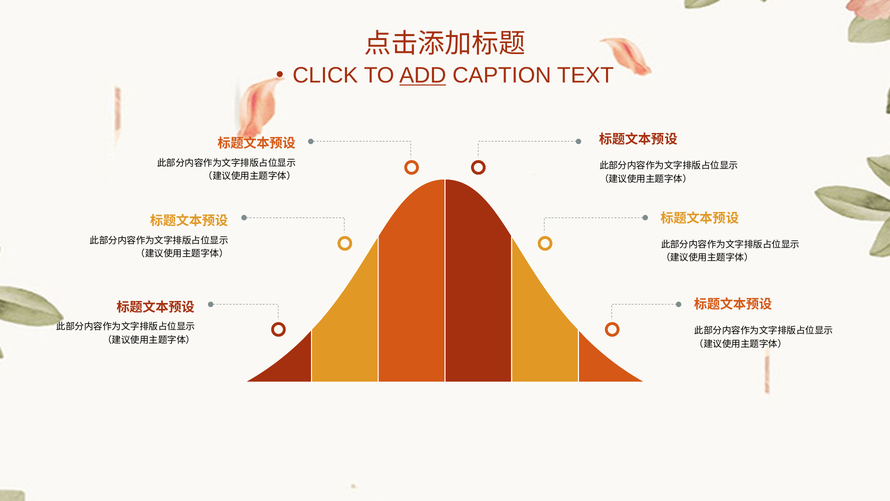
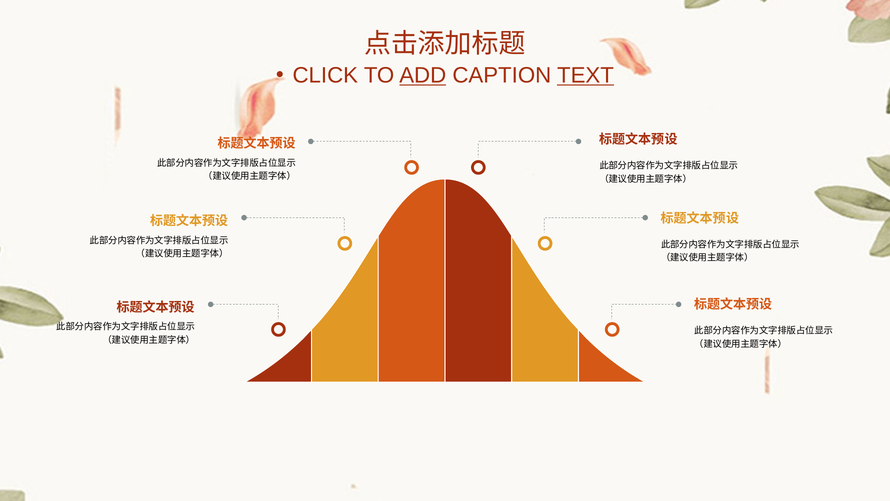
TEXT underline: none -> present
